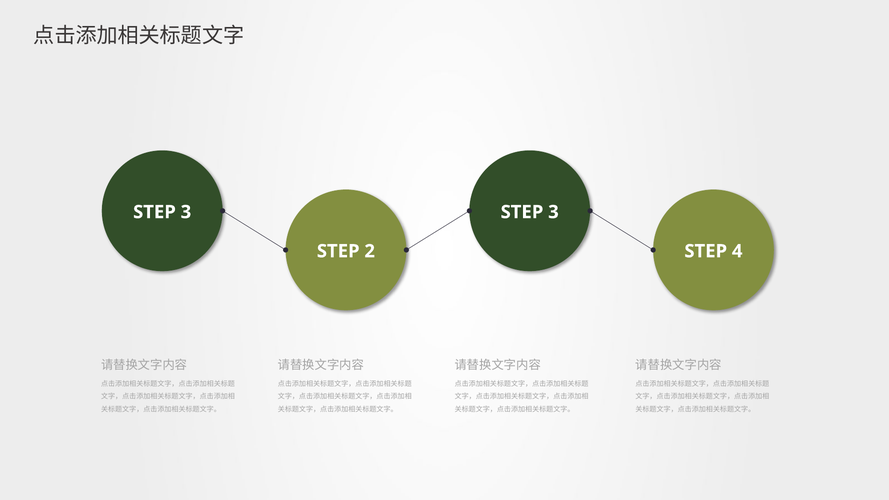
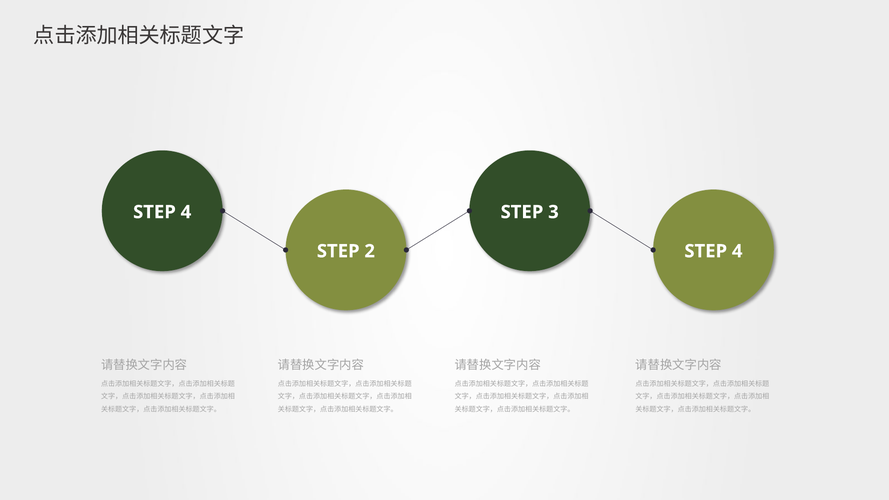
3 at (186, 212): 3 -> 4
